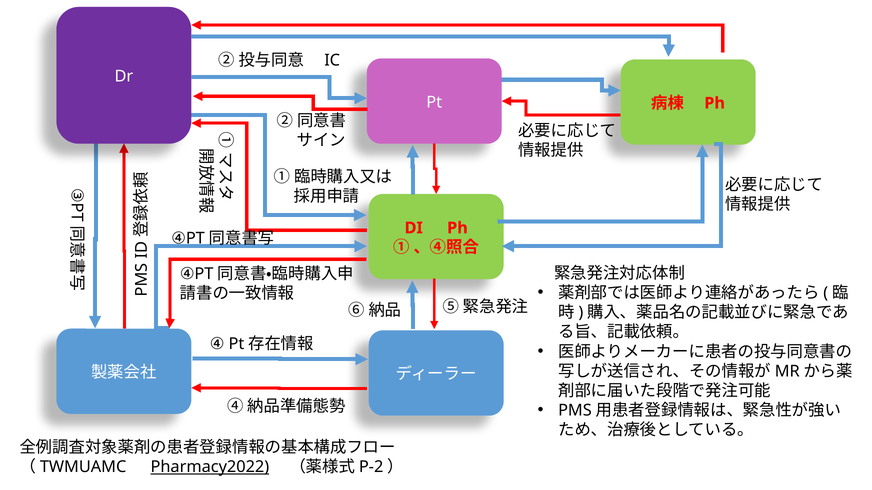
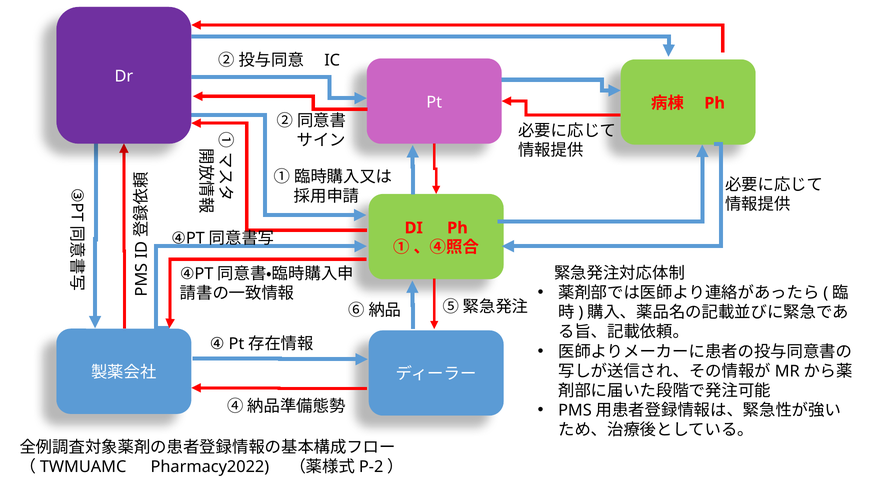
Pharmacy2022 underline: present -> none
